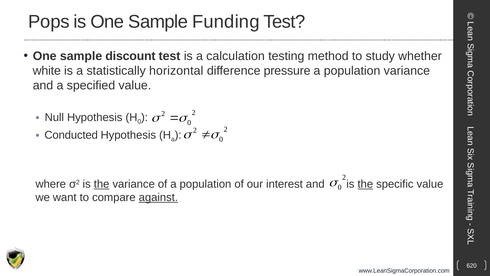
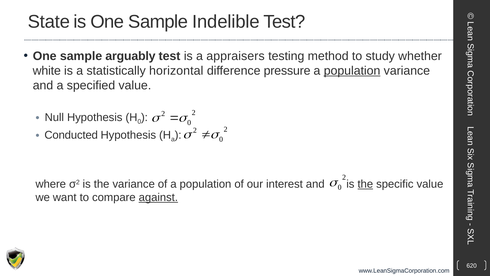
Pops: Pops -> State
Funding: Funding -> Indelible
discount: discount -> arguably
calculation: calculation -> appraisers
population at (352, 71) underline: none -> present
the at (102, 184) underline: present -> none
